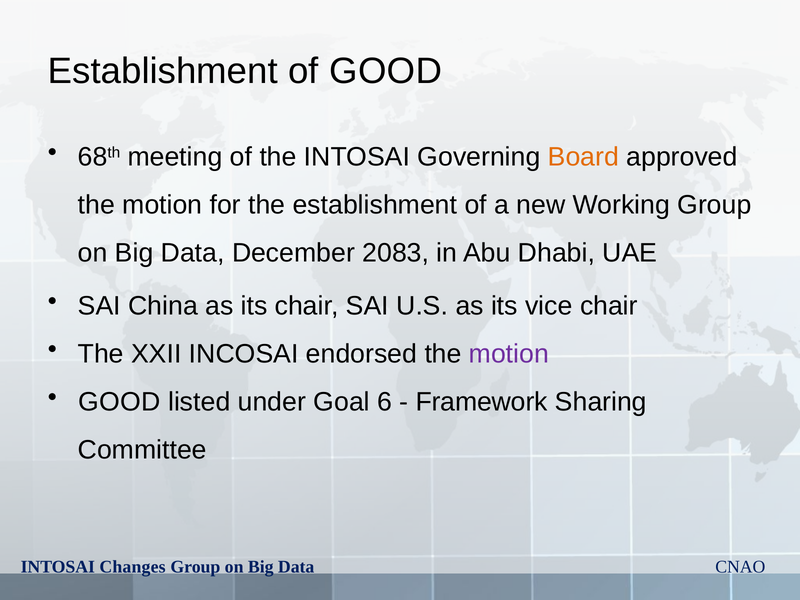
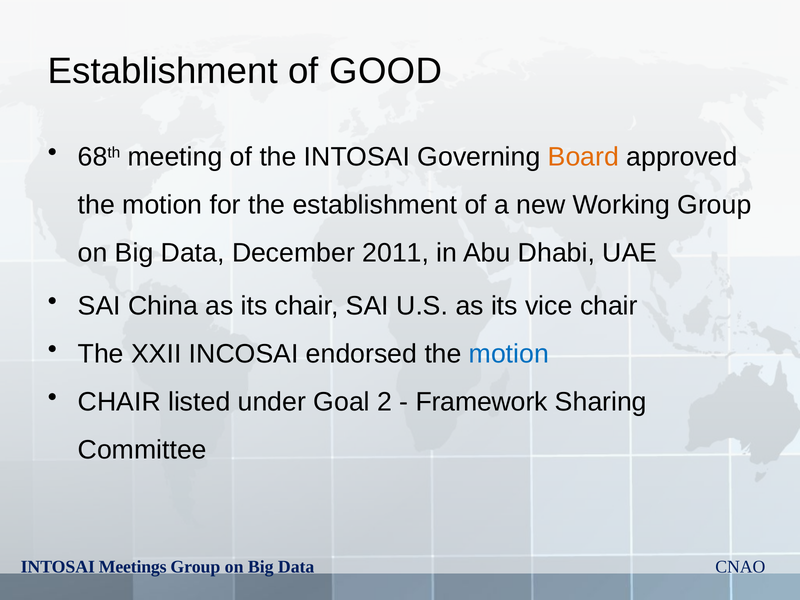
2083: 2083 -> 2011
motion at (509, 354) colour: purple -> blue
GOOD at (119, 402): GOOD -> CHAIR
6: 6 -> 2
Changes: Changes -> Meetings
